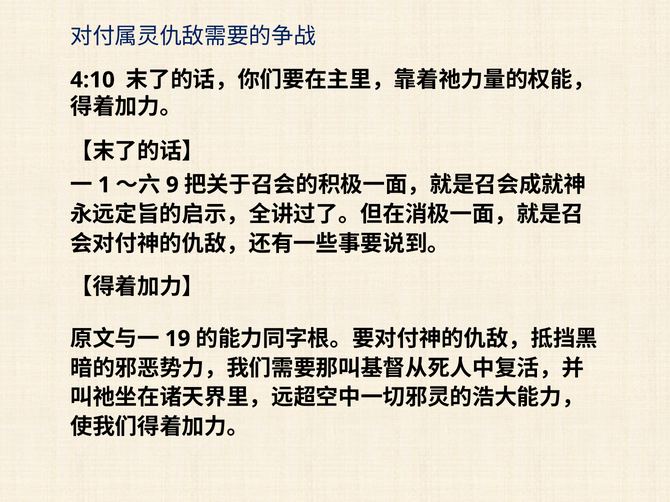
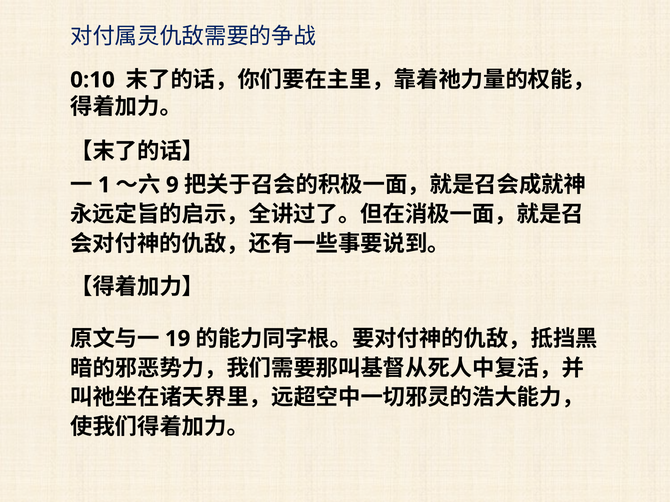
4:10: 4:10 -> 0:10
